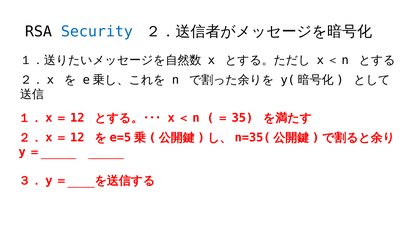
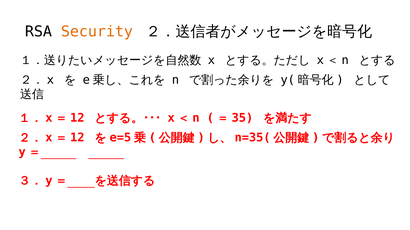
Security colour: blue -> orange
